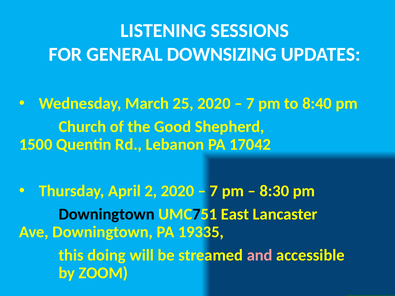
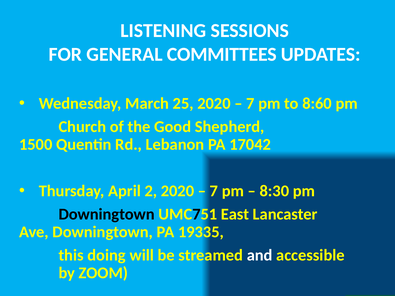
DOWNSIZING: DOWNSIZING -> COMMITTEES
8:40: 8:40 -> 8:60
and colour: pink -> white
